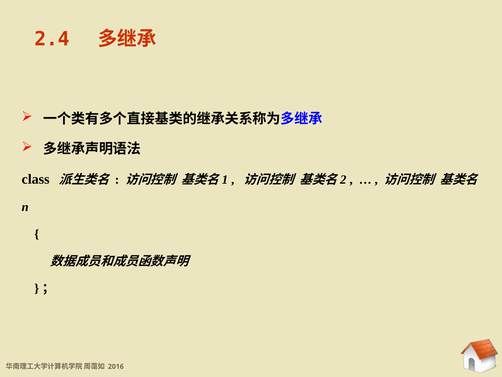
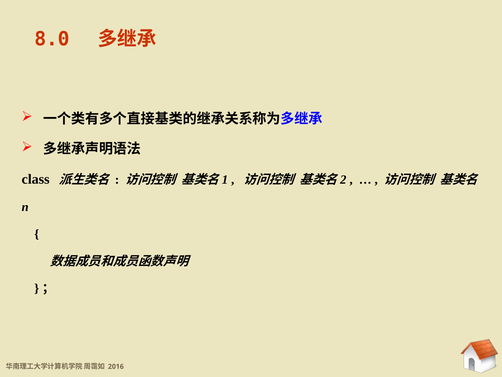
2.4: 2.4 -> 8.0
